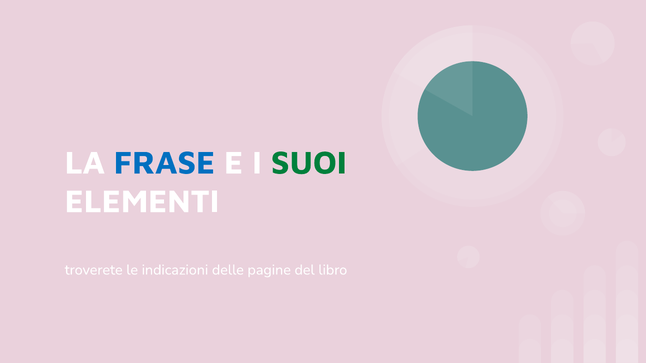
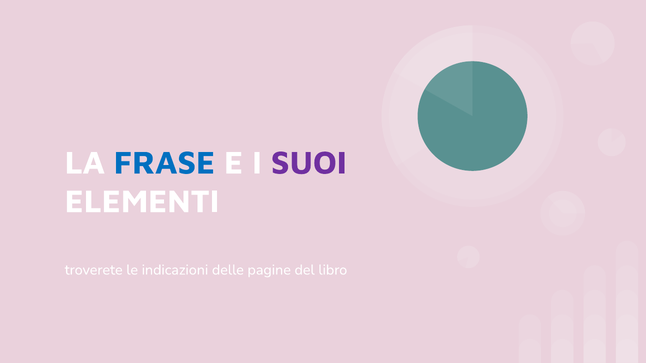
SUOI colour: green -> purple
